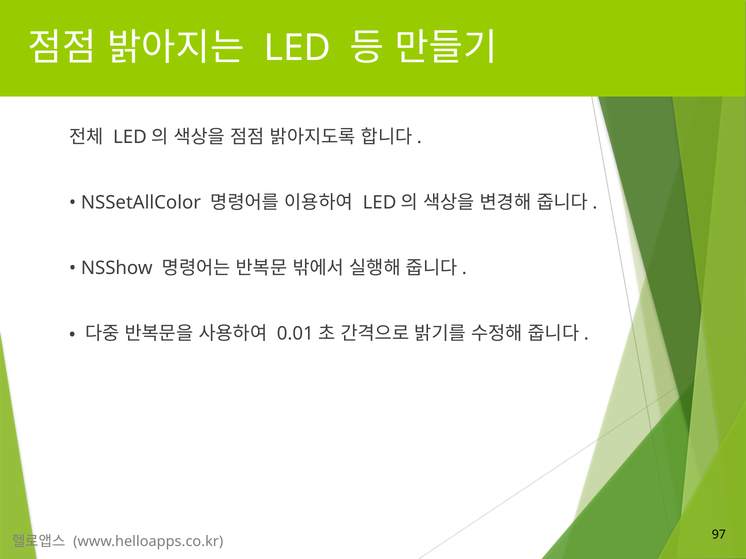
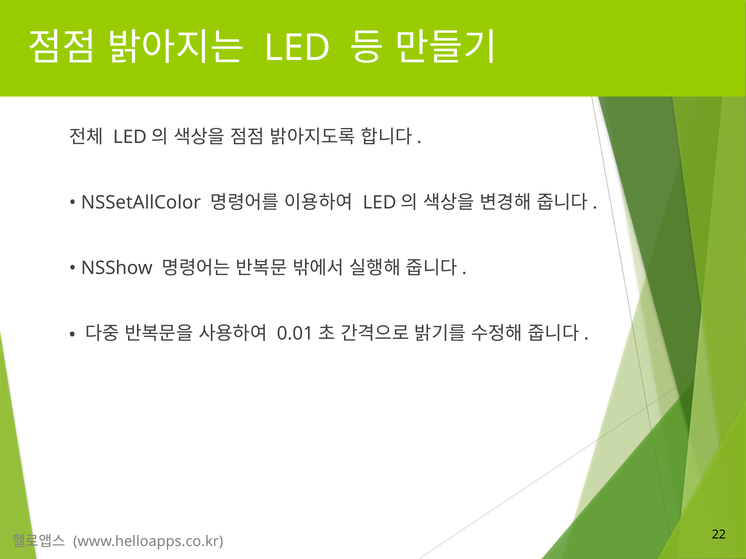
97: 97 -> 22
